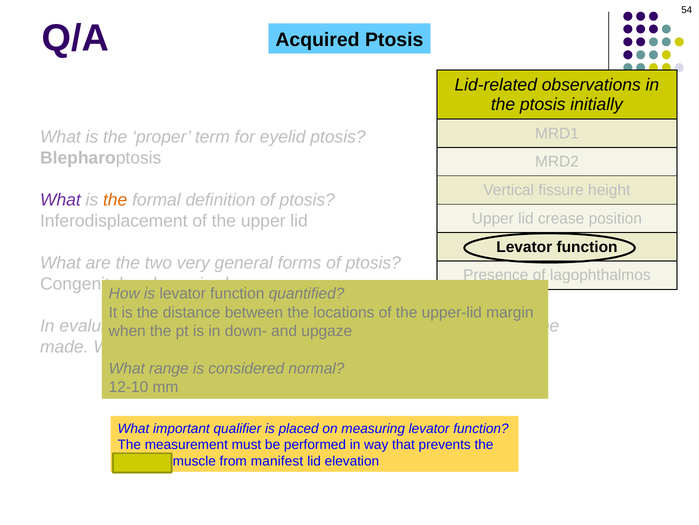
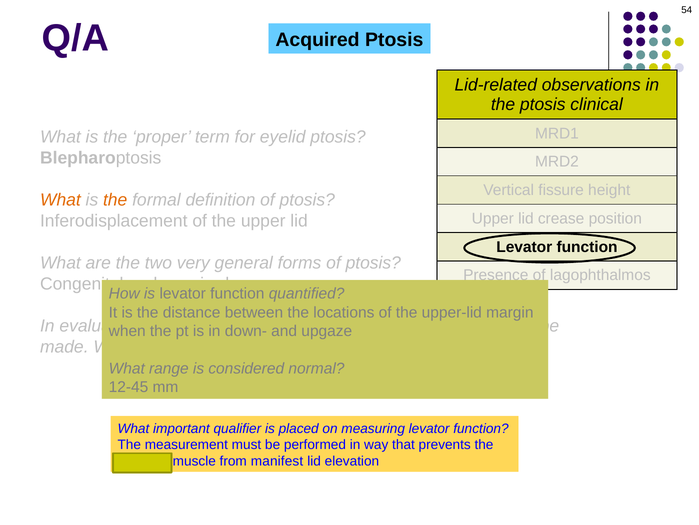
initially: initially -> clinical
What at (60, 200) colour: purple -> orange
12-10: 12-10 -> 12-45
